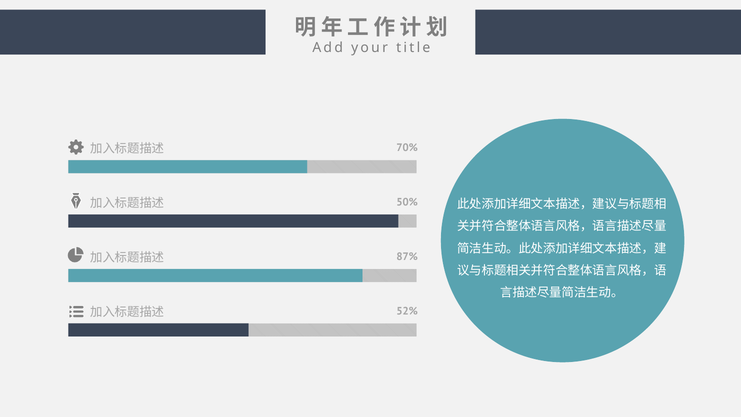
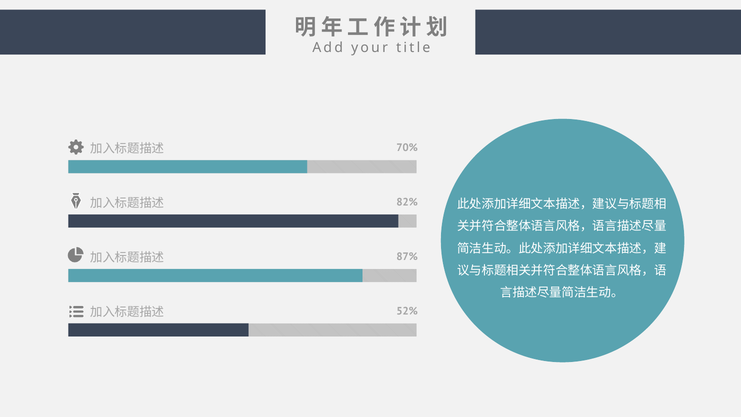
50%: 50% -> 82%
